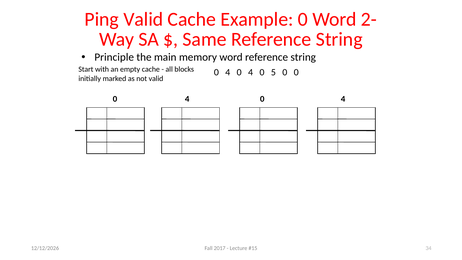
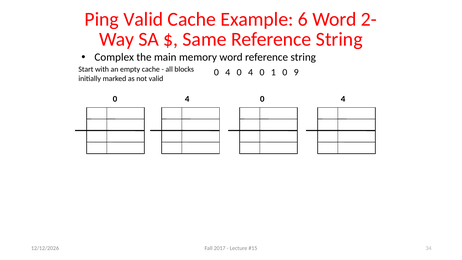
Example 0: 0 -> 6
Principle: Principle -> Complex
5: 5 -> 1
0 0: 0 -> 9
